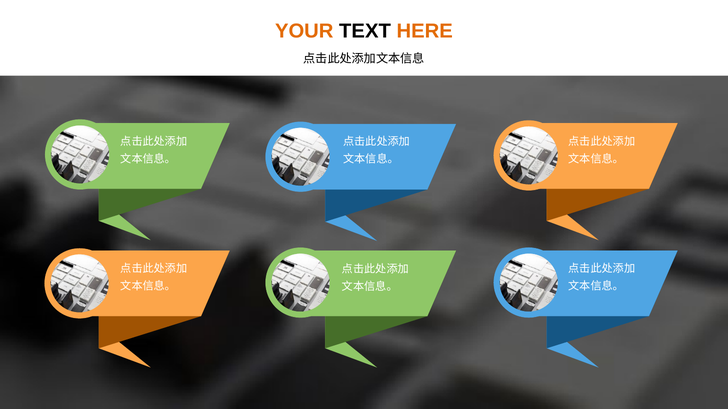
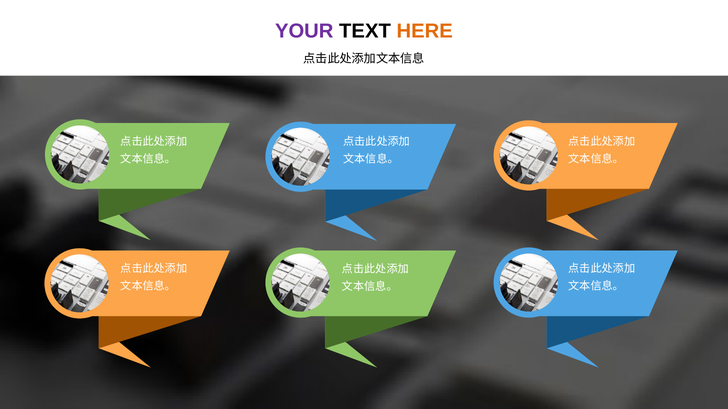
YOUR colour: orange -> purple
